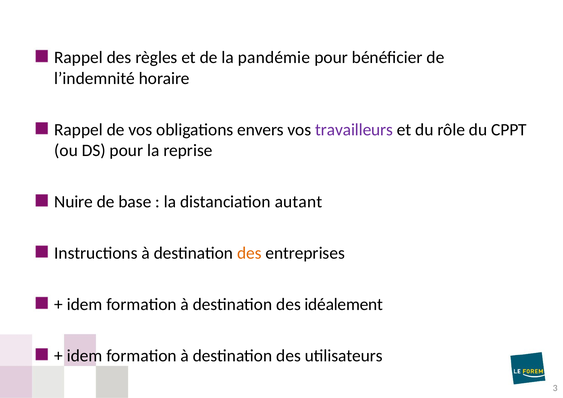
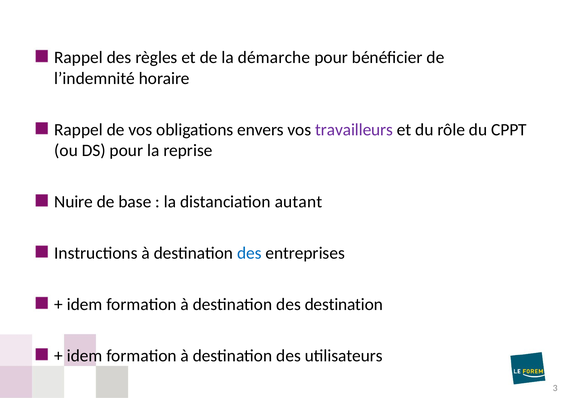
pandémie: pandémie -> démarche
des at (249, 253) colour: orange -> blue
des idéalement: idéalement -> destination
